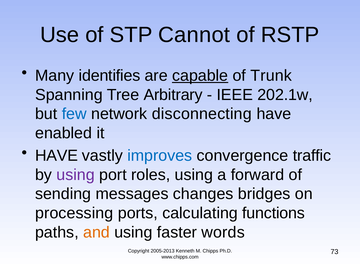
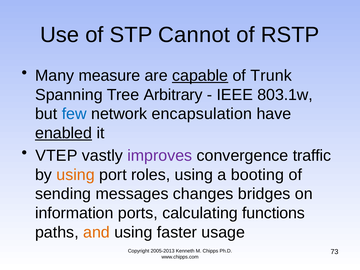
identifies: identifies -> measure
202.1w: 202.1w -> 803.1w
disconnecting: disconnecting -> encapsulation
enabled underline: none -> present
HAVE at (57, 156): HAVE -> VTEP
improves colour: blue -> purple
using at (76, 175) colour: purple -> orange
forward: forward -> booting
processing: processing -> information
words: words -> usage
